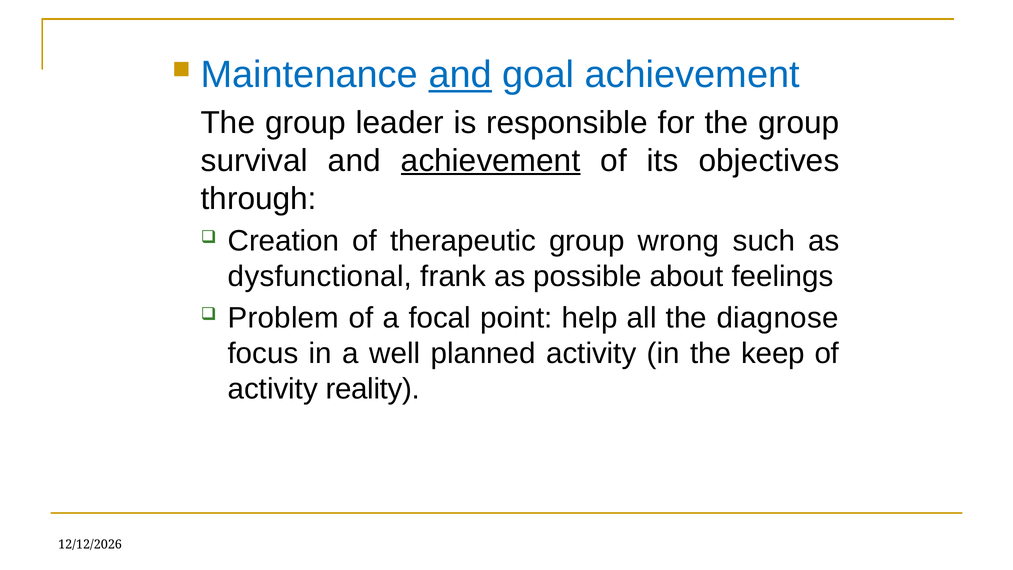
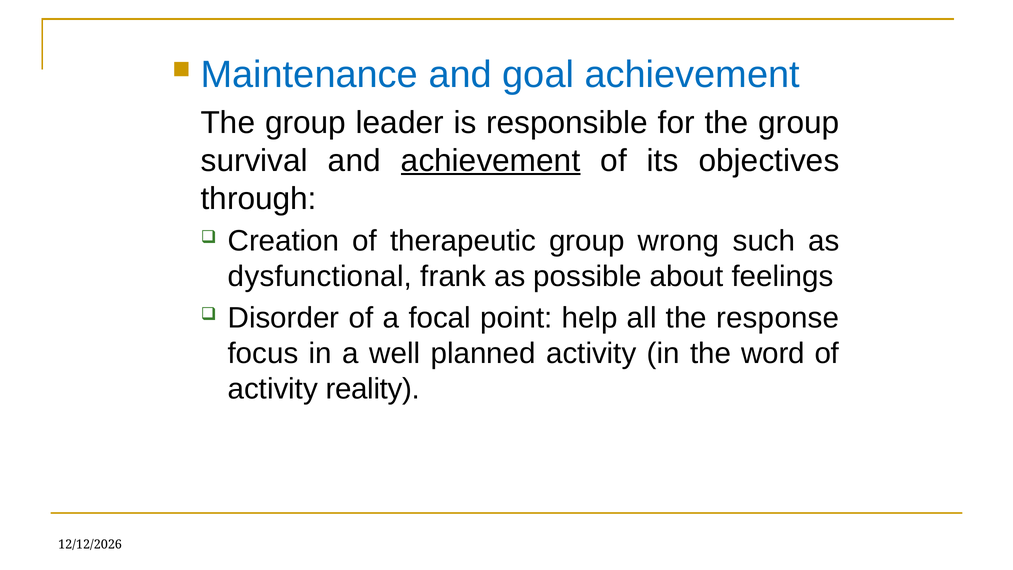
and at (460, 75) underline: present -> none
Problem: Problem -> Disorder
diagnose: diagnose -> response
keep: keep -> word
